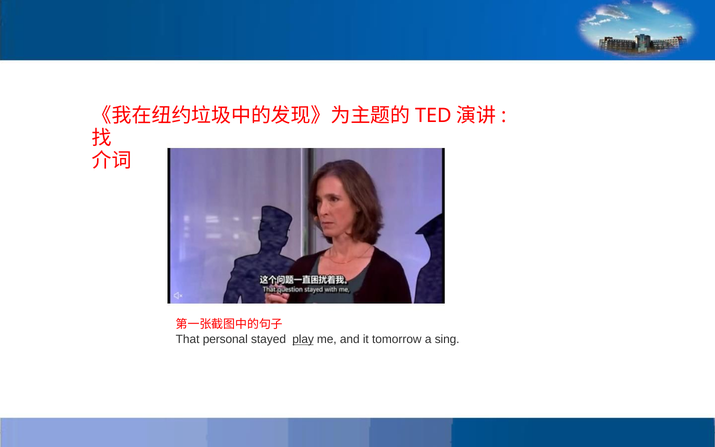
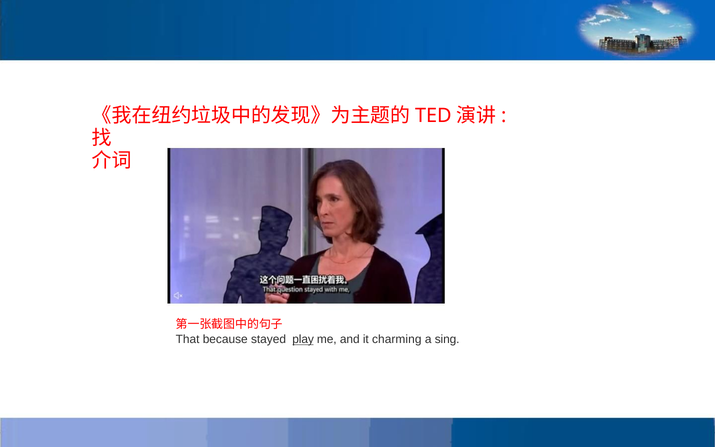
personal: personal -> because
tomorrow: tomorrow -> charming
